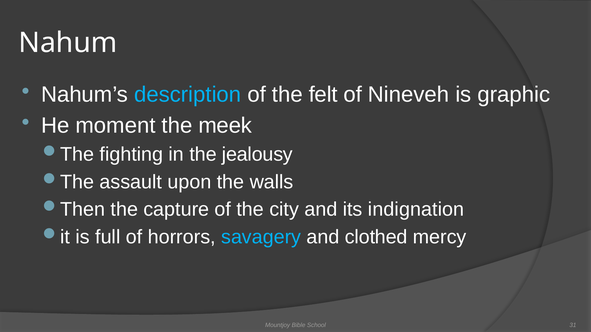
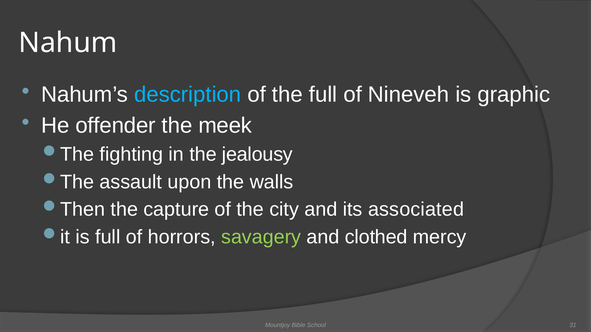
the felt: felt -> full
moment: moment -> offender
indignation: indignation -> associated
savagery colour: light blue -> light green
